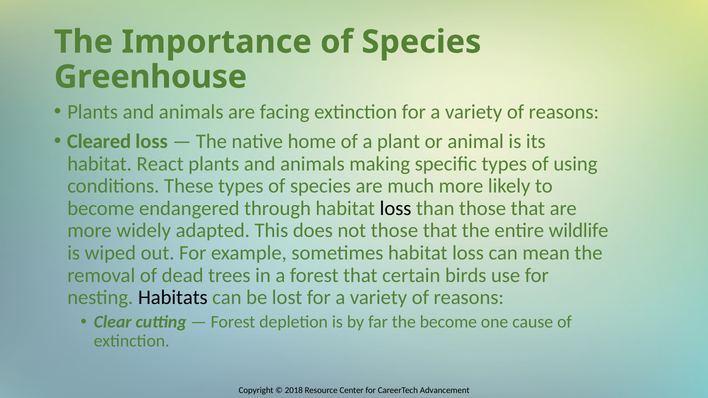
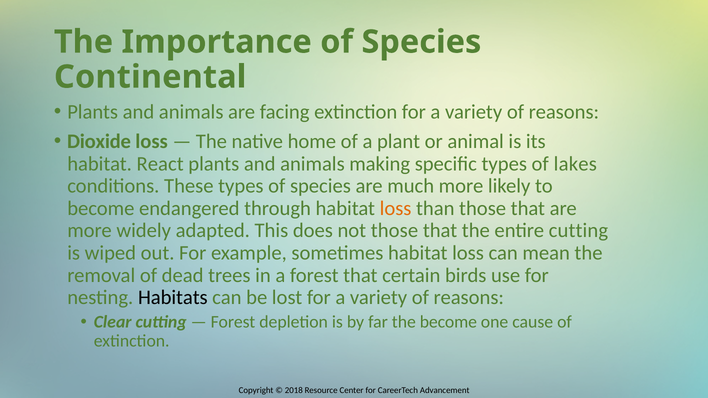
Greenhouse: Greenhouse -> Continental
Cleared: Cleared -> Dioxide
using: using -> lakes
loss at (396, 208) colour: black -> orange
entire wildlife: wildlife -> cutting
